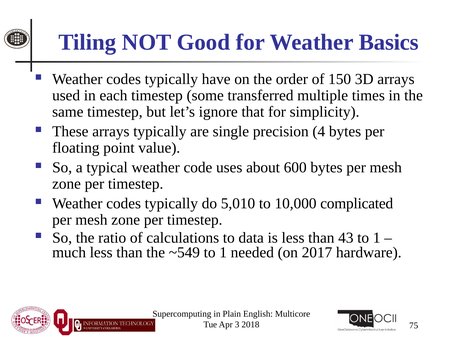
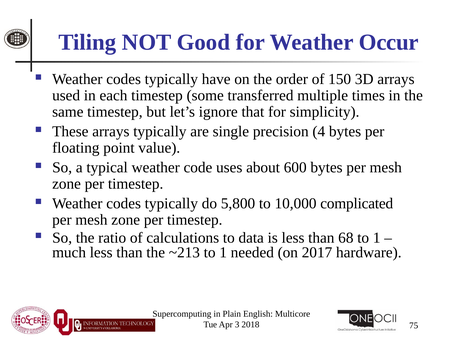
Basics: Basics -> Occur
5,010: 5,010 -> 5,800
43: 43 -> 68
~549: ~549 -> ~213
